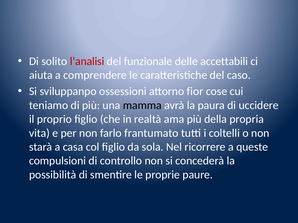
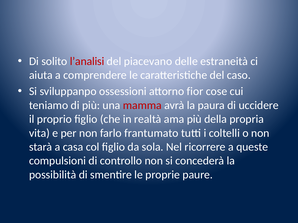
funzionale: funzionale -> piacevano
accettabili: accettabili -> estraneità
mamma colour: black -> red
